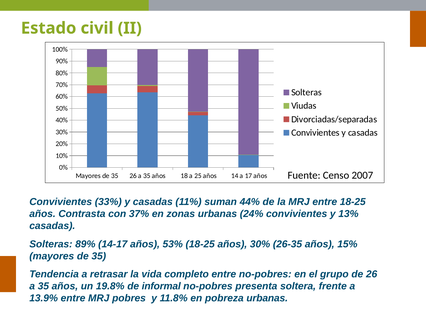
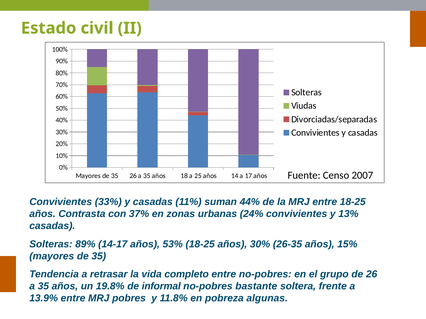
presenta: presenta -> bastante
pobreza urbanas: urbanas -> algunas
